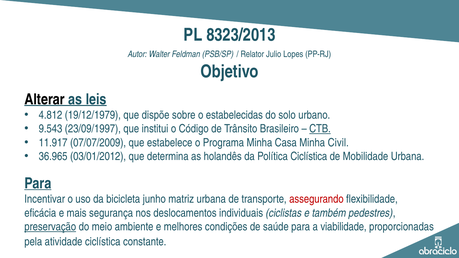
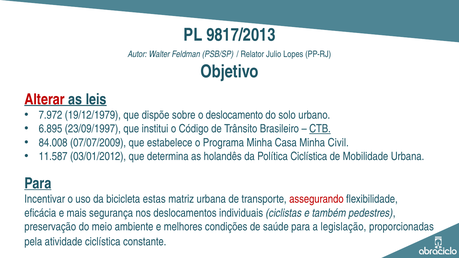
8323/2013: 8323/2013 -> 9817/2013
Alterar colour: black -> red
4.812: 4.812 -> 7.972
estabelecidas: estabelecidas -> deslocamento
9.543: 9.543 -> 6.895
11.917: 11.917 -> 84.008
36.965: 36.965 -> 11.587
junho: junho -> estas
preservação underline: present -> none
viabilidade: viabilidade -> legislação
